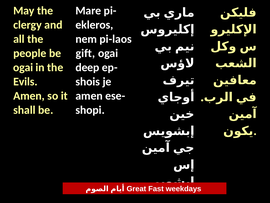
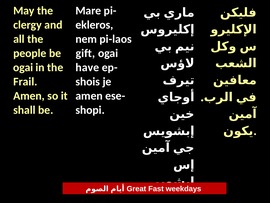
deep: deep -> have
Evils: Evils -> Frail
